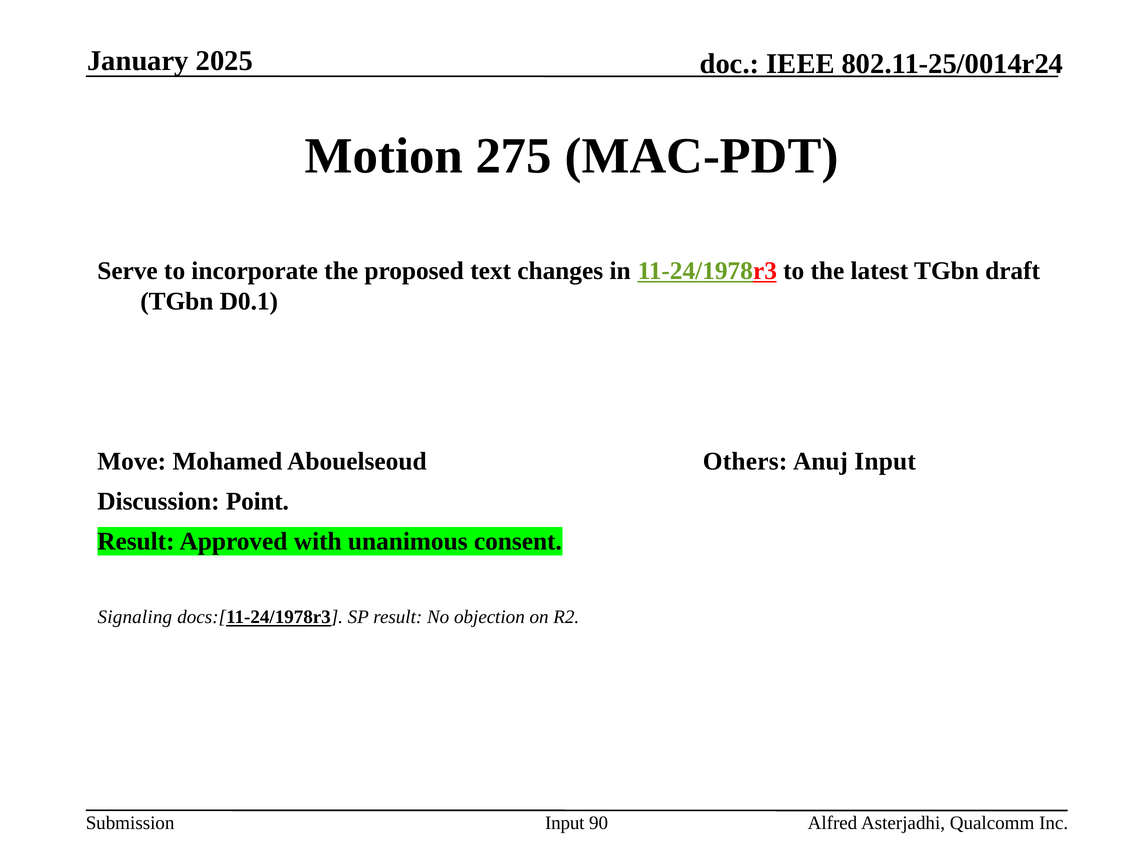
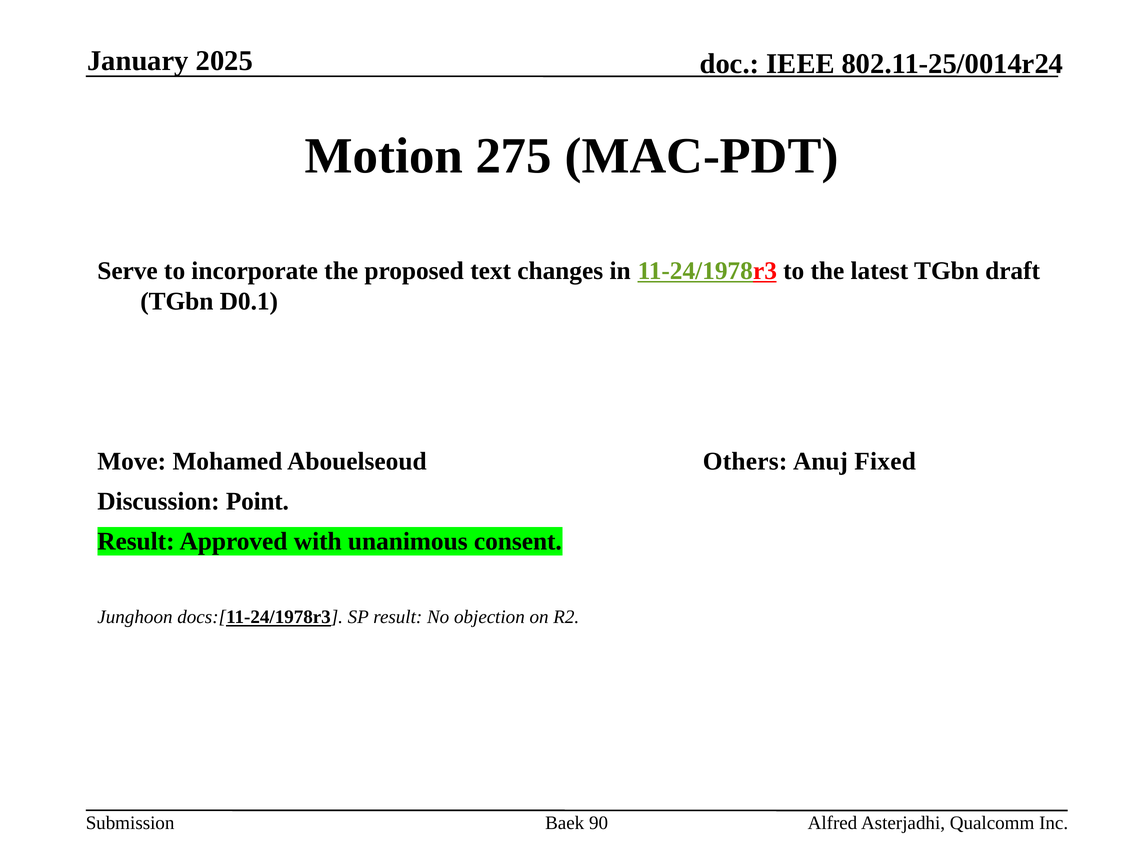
Anuj Input: Input -> Fixed
Signaling: Signaling -> Junghoon
Input at (565, 823): Input -> Baek
